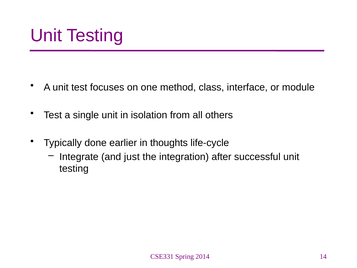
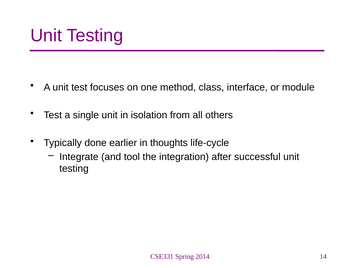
just: just -> tool
